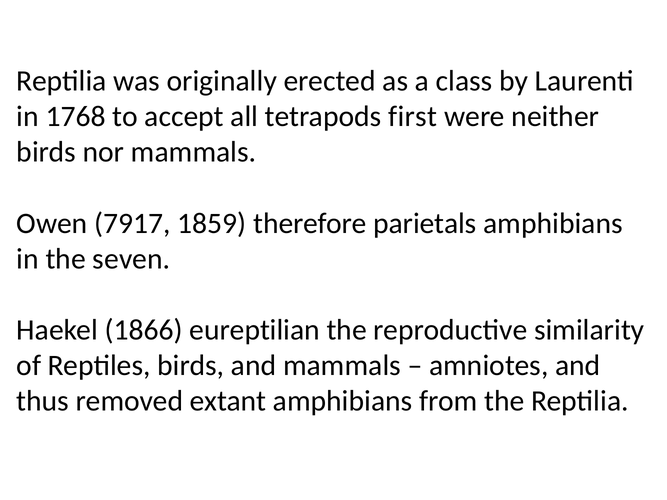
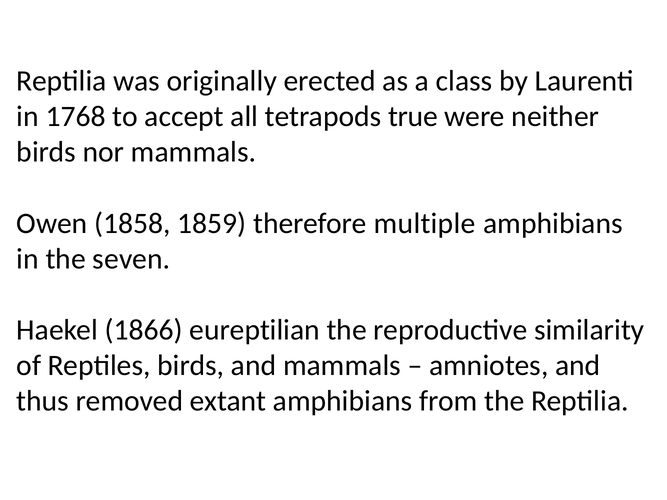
first: first -> true
7917: 7917 -> 1858
parietals: parietals -> multiple
